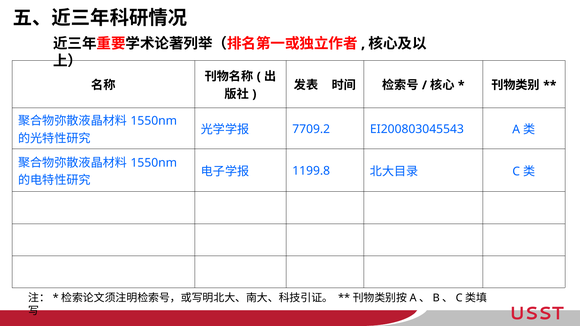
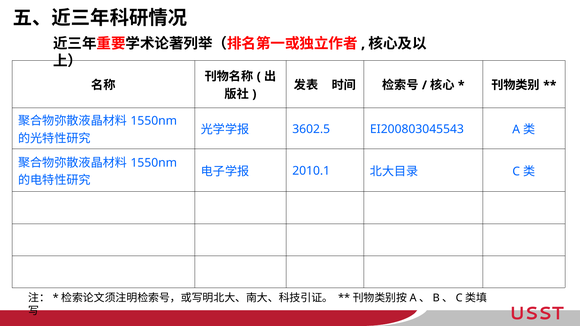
7709.2: 7709.2 -> 3602.5
1199.8: 1199.8 -> 2010.1
